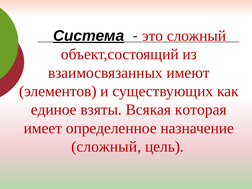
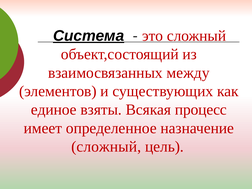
имеют: имеют -> между
которая: которая -> процесс
